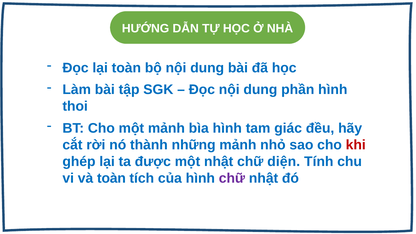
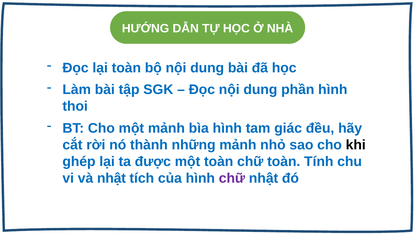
khi colour: red -> black
một nhật: nhật -> toàn
chữ diện: diện -> toàn
và toàn: toàn -> nhật
